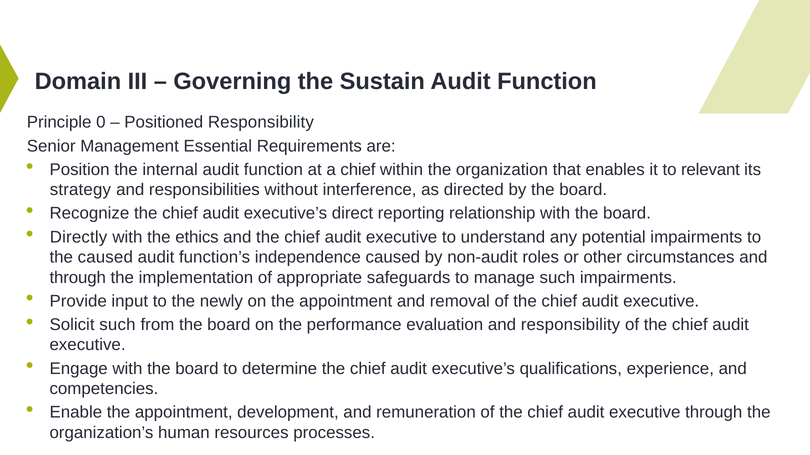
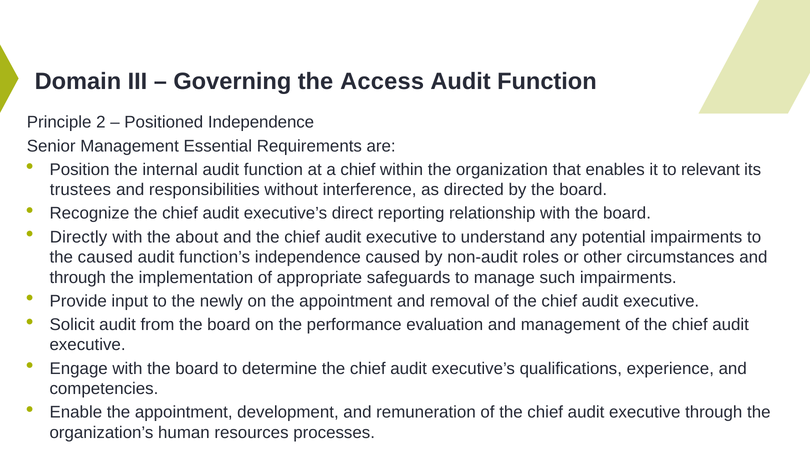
Sustain: Sustain -> Access
0: 0 -> 2
Positioned Responsibility: Responsibility -> Independence
strategy: strategy -> trustees
ethics: ethics -> about
Solicit such: such -> audit
and responsibility: responsibility -> management
